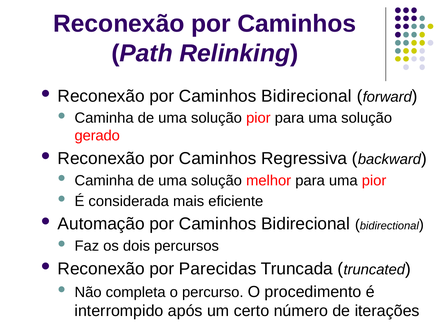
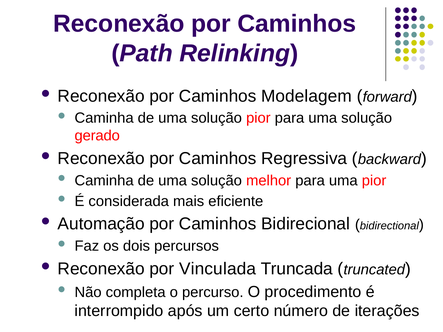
Reconexão por Caminhos Bidirecional: Bidirecional -> Modelagem
Parecidas: Parecidas -> Vinculada
